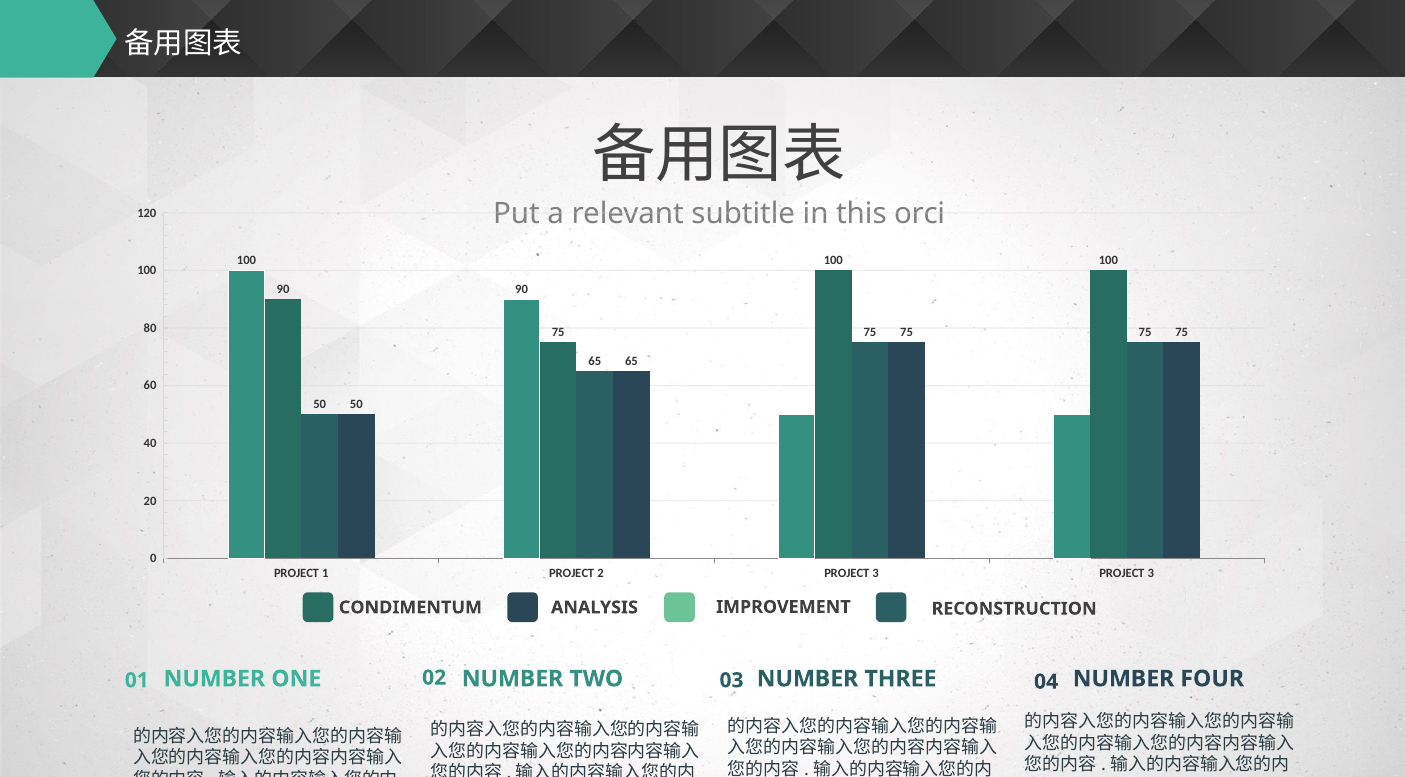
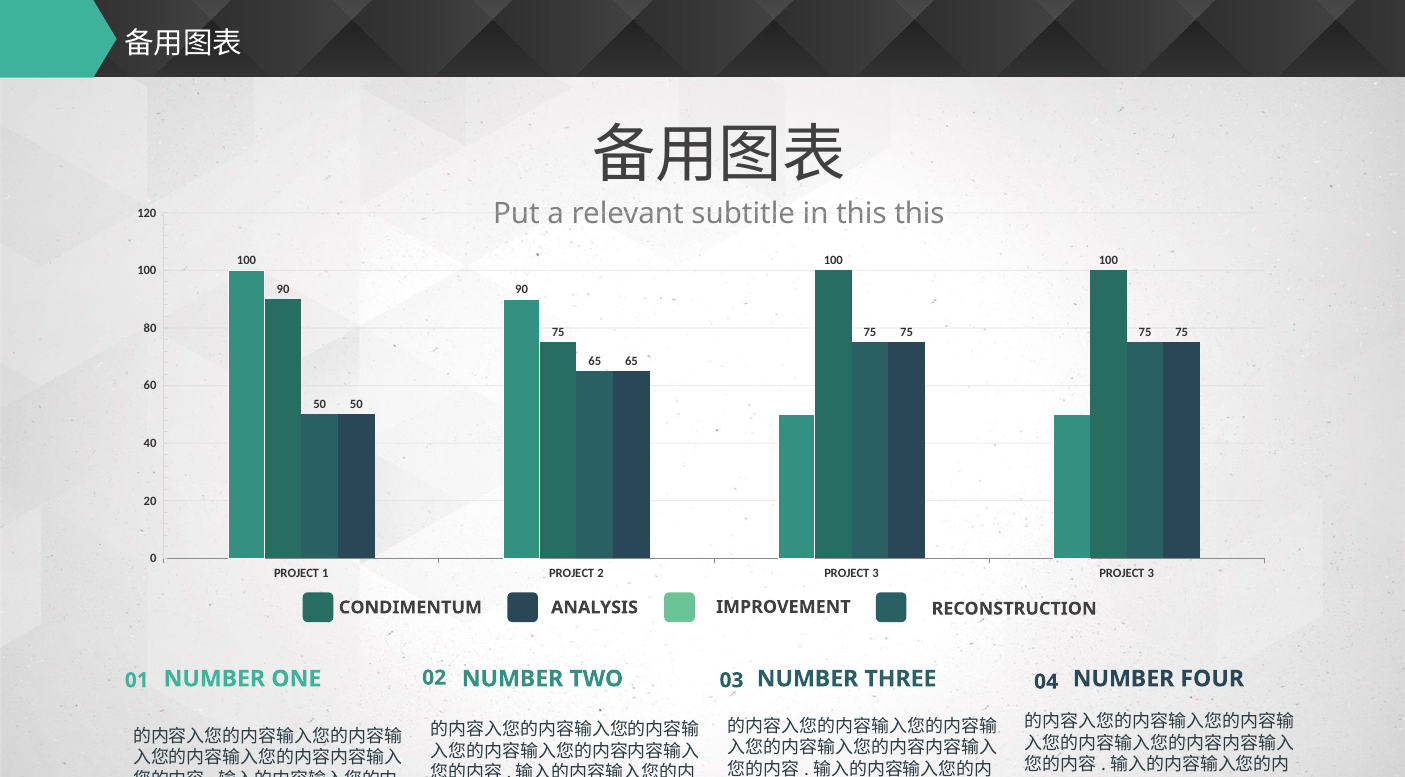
this orci: orci -> this
